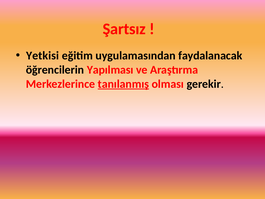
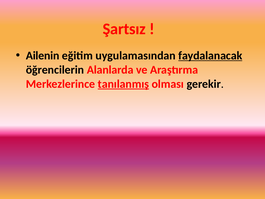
Yetkisi: Yetkisi -> Ailenin
faydalanacak underline: none -> present
Yapılması: Yapılması -> Alanlarda
